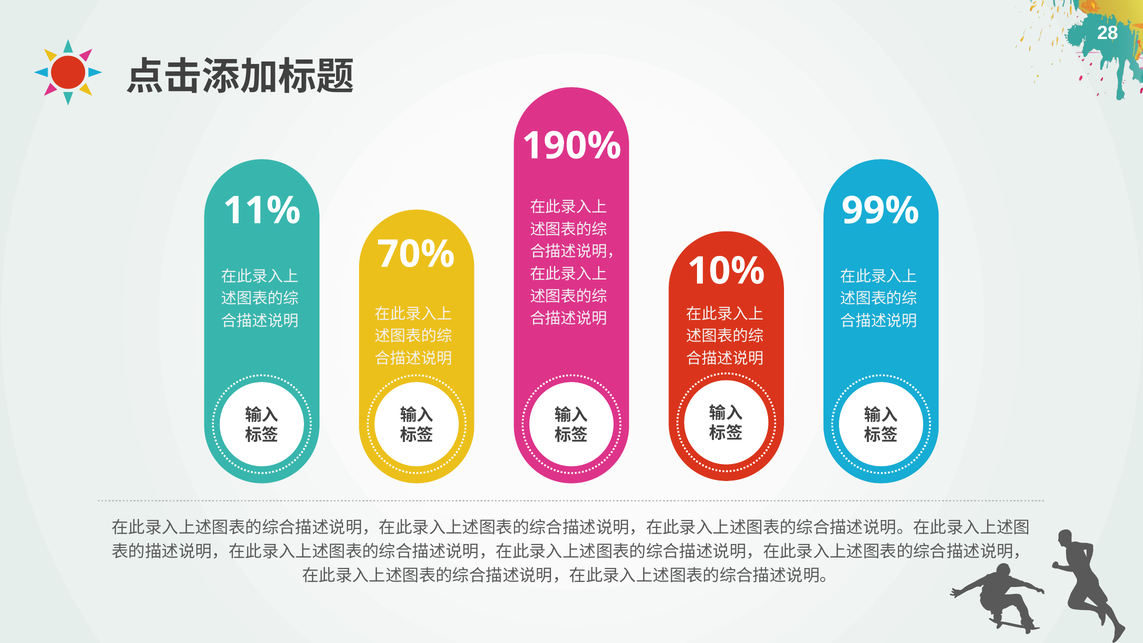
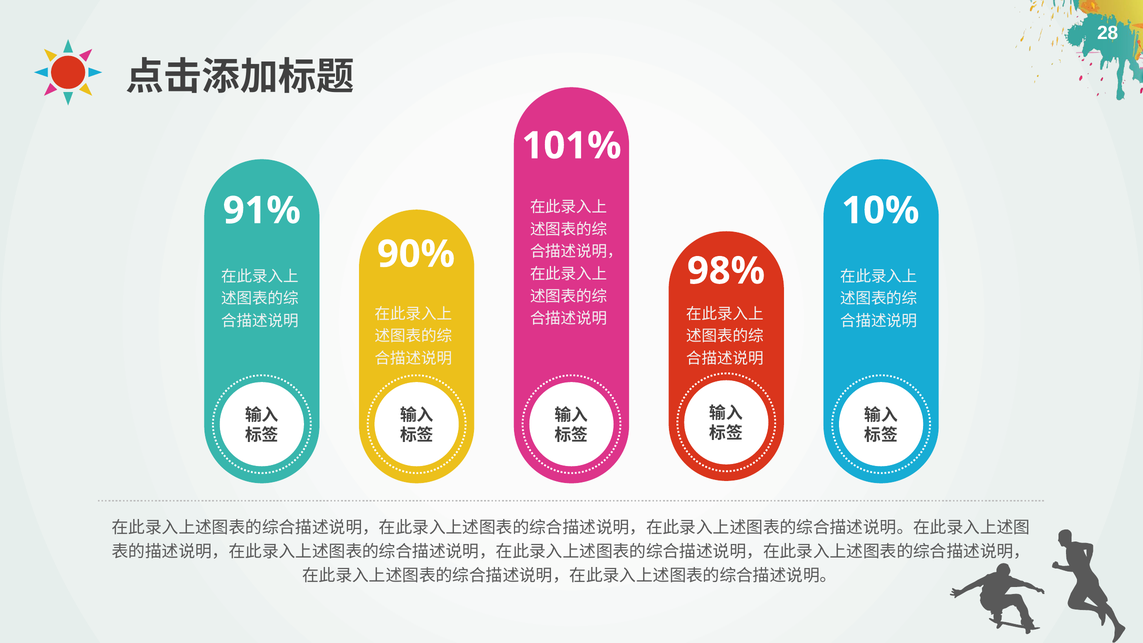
190%: 190% -> 101%
11%: 11% -> 91%
99%: 99% -> 10%
70%: 70% -> 90%
10%: 10% -> 98%
